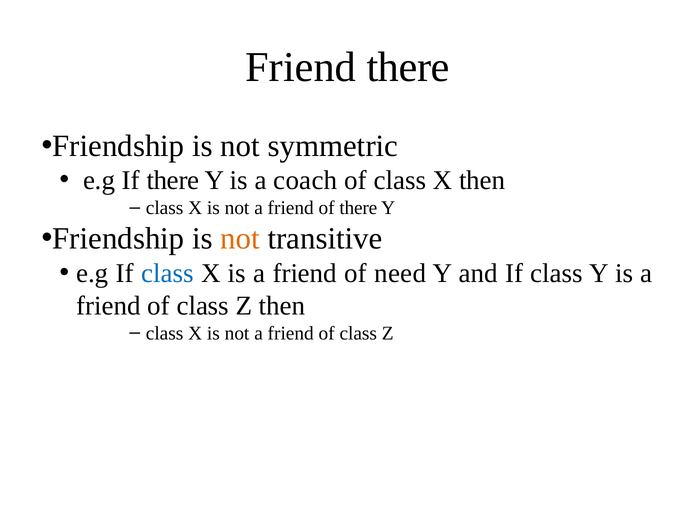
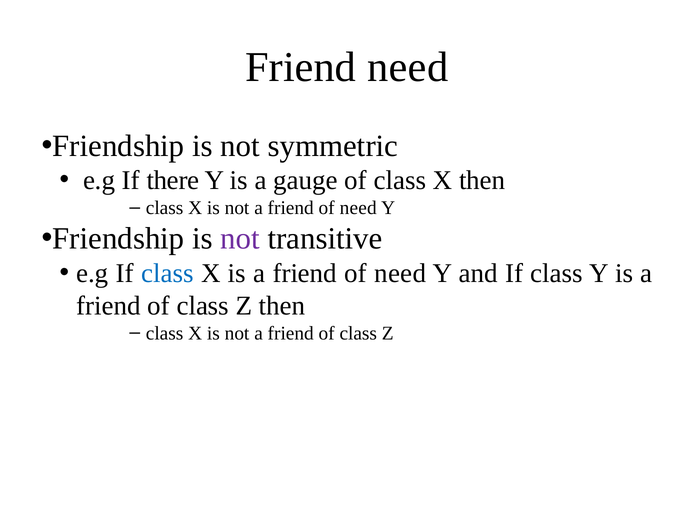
Friend there: there -> need
coach: coach -> gauge
there at (358, 208): there -> need
not at (240, 238) colour: orange -> purple
